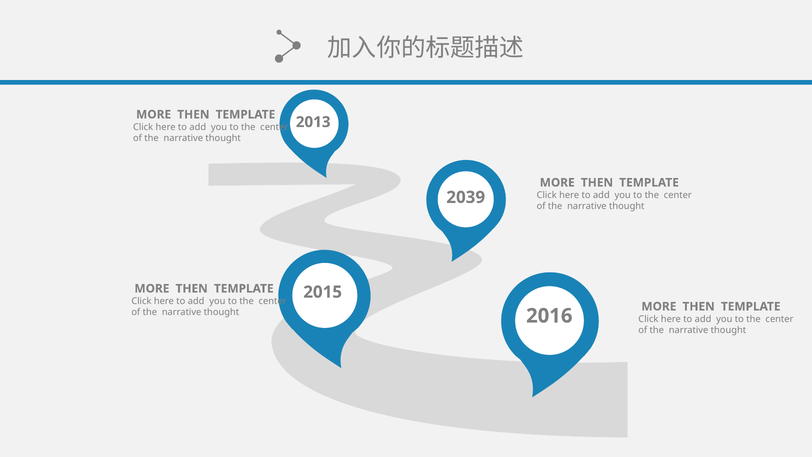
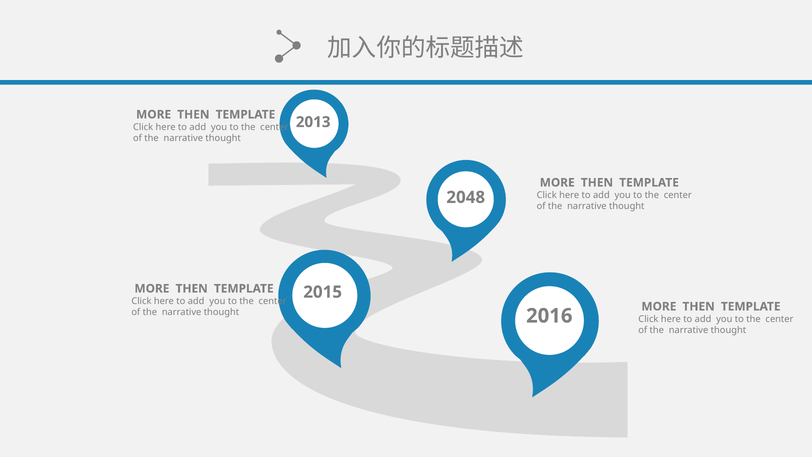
2039: 2039 -> 2048
